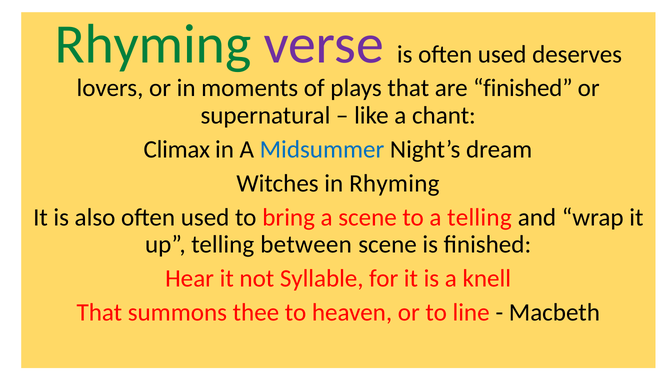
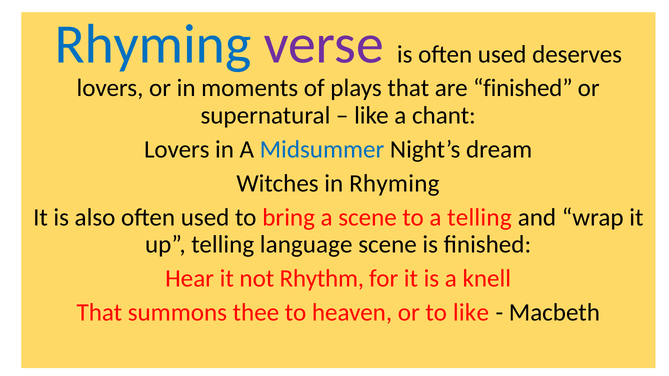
Rhyming at (153, 44) colour: green -> blue
Climax at (177, 149): Climax -> Lovers
between: between -> language
Syllable: Syllable -> Rhythm
to line: line -> like
